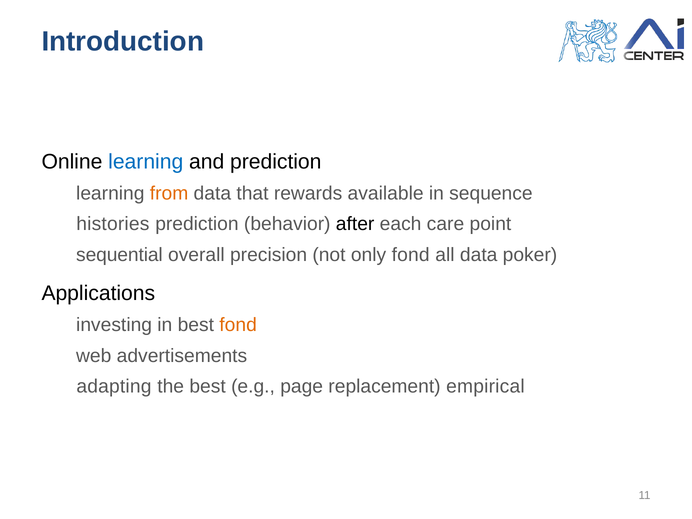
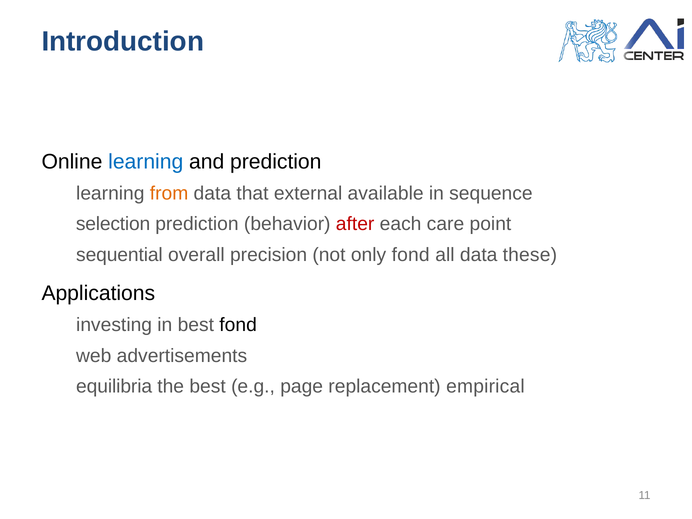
rewards: rewards -> external
histories: histories -> selection
after colour: black -> red
poker: poker -> these
fond at (238, 325) colour: orange -> black
adapting: adapting -> equilibria
